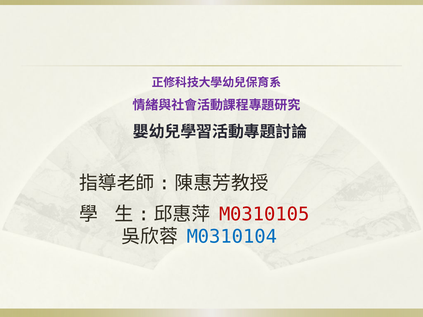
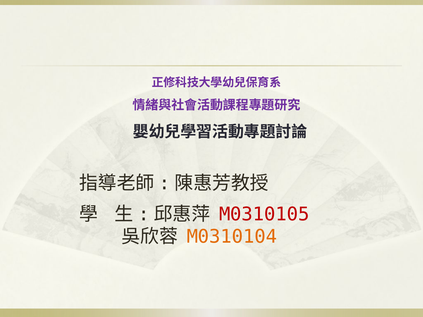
M0310104 colour: blue -> orange
